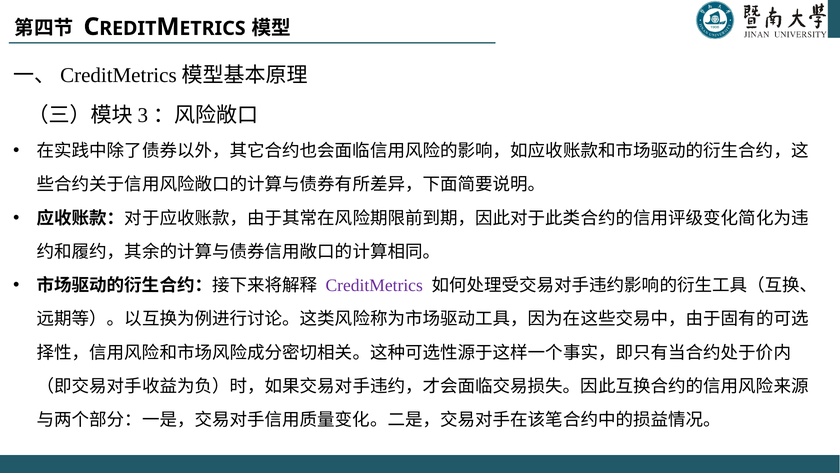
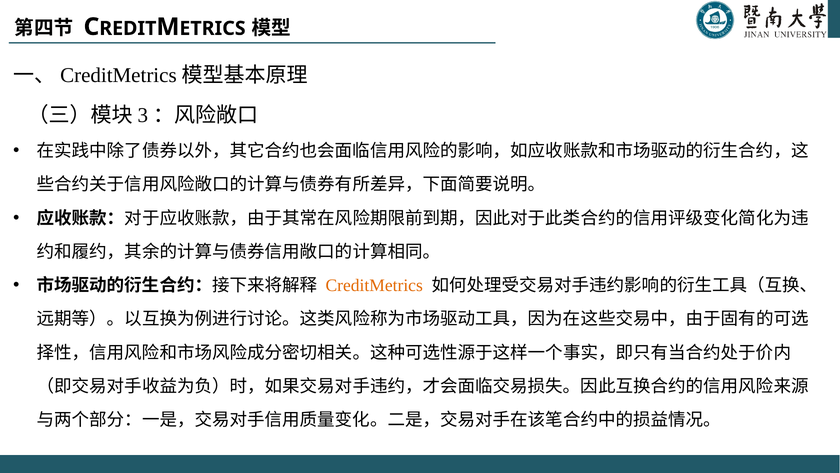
CreditMetrics colour: purple -> orange
